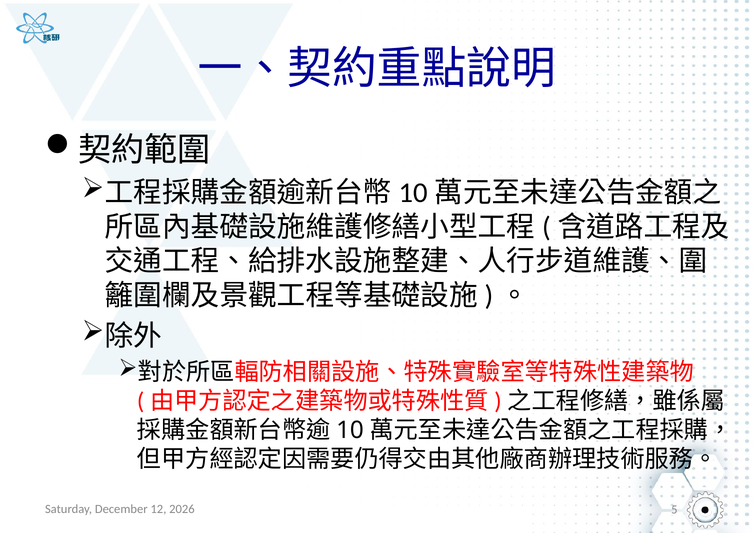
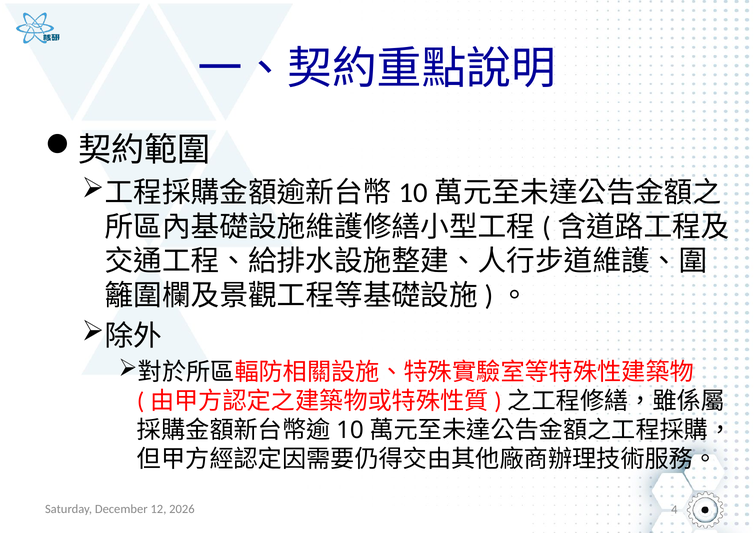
5: 5 -> 4
